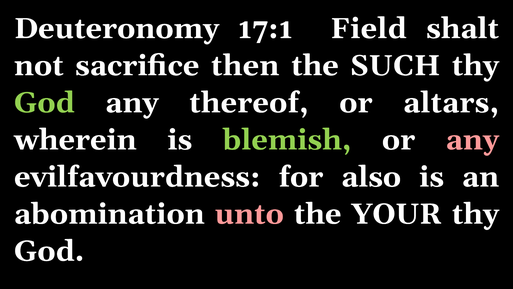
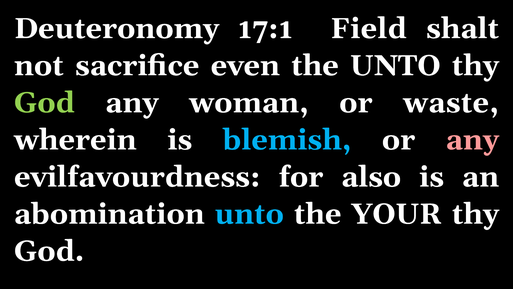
then: then -> even
the SUCH: SUCH -> UNTO
thereof: thereof -> woman
altars: altars -> waste
blemish colour: light green -> light blue
unto at (249, 214) colour: pink -> light blue
